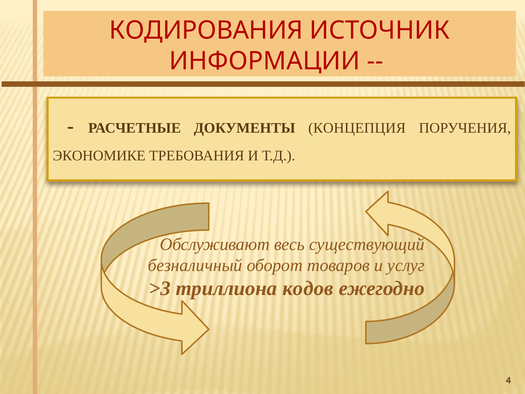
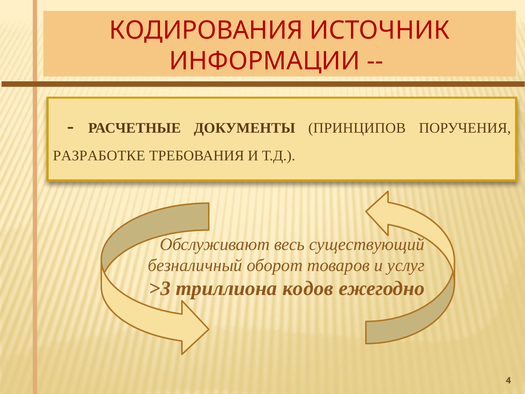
КОНЦЕПЦИЯ: КОНЦЕПЦИЯ -> ПРИНЦИПОВ
ЭКОНОМИКЕ: ЭКОНОМИКЕ -> РАЗРАБОТКЕ
